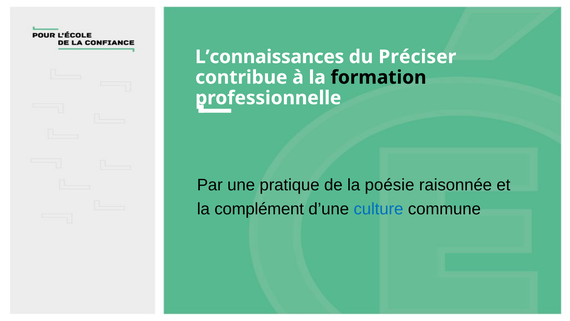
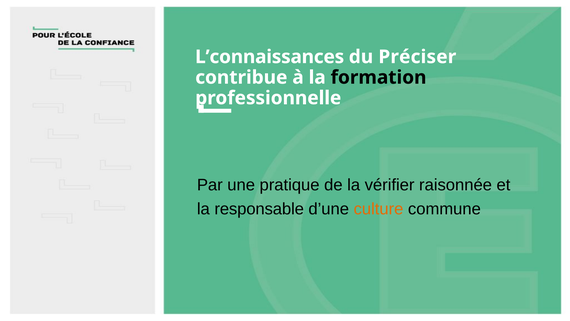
poésie: poésie -> vérifier
complément: complément -> responsable
culture colour: blue -> orange
